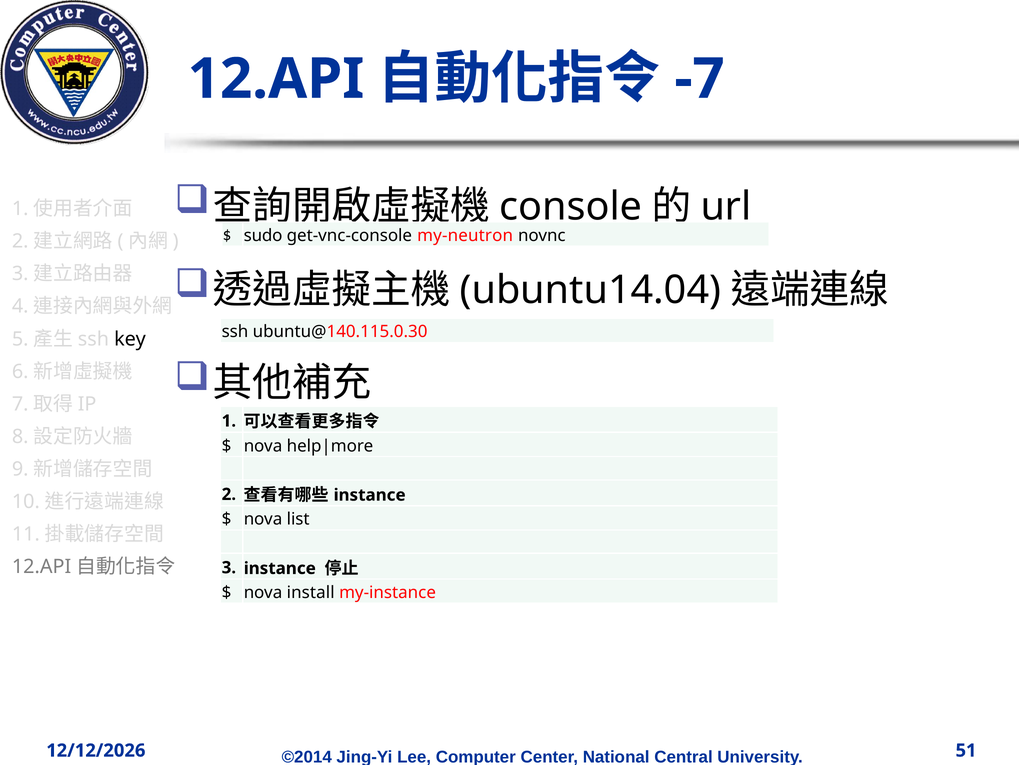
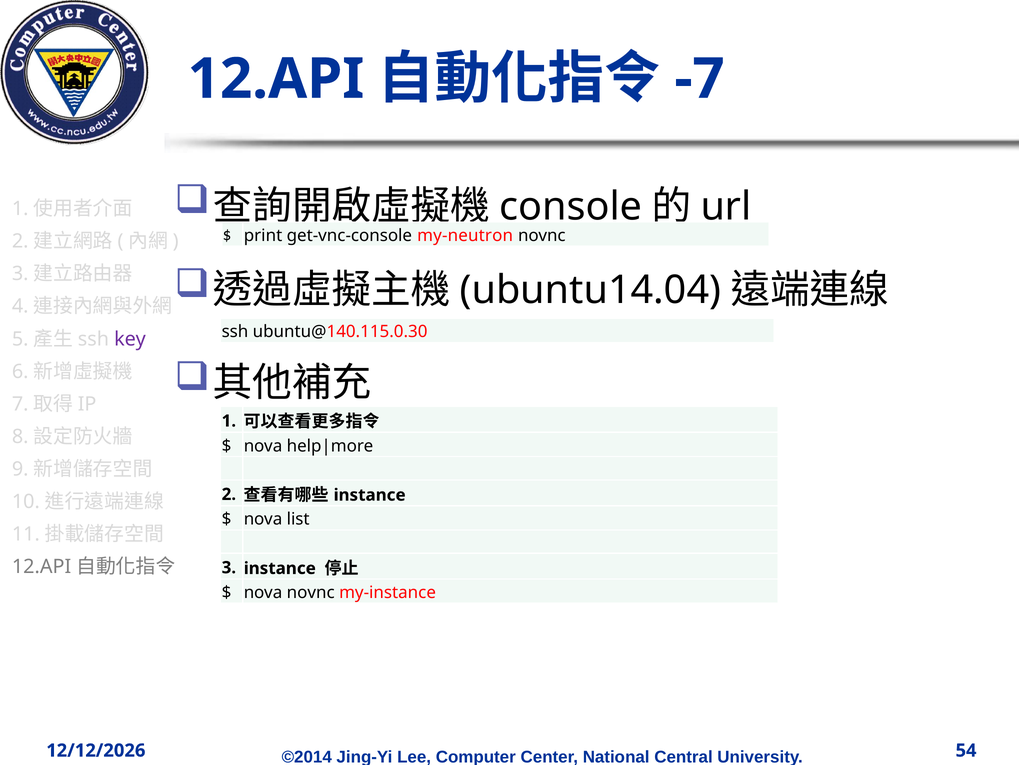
sudo: sudo -> print
key colour: black -> purple
nova install: install -> novnc
51: 51 -> 54
